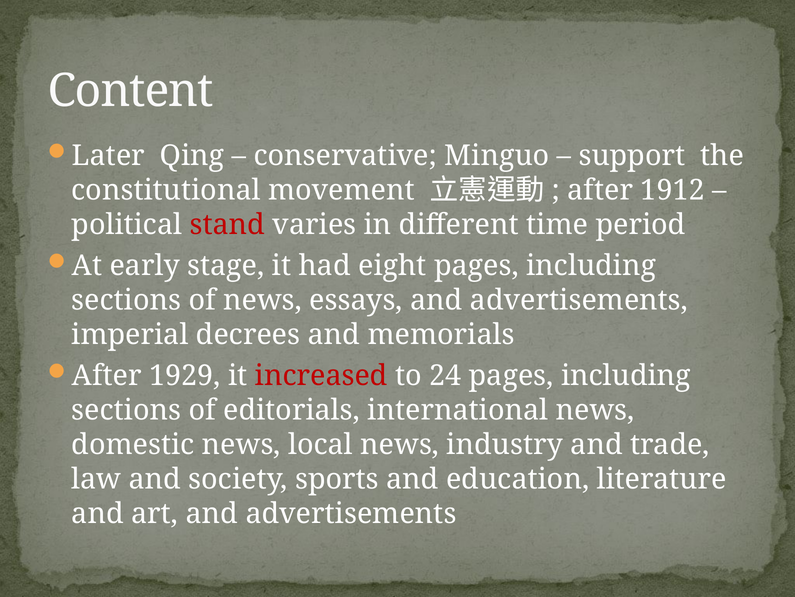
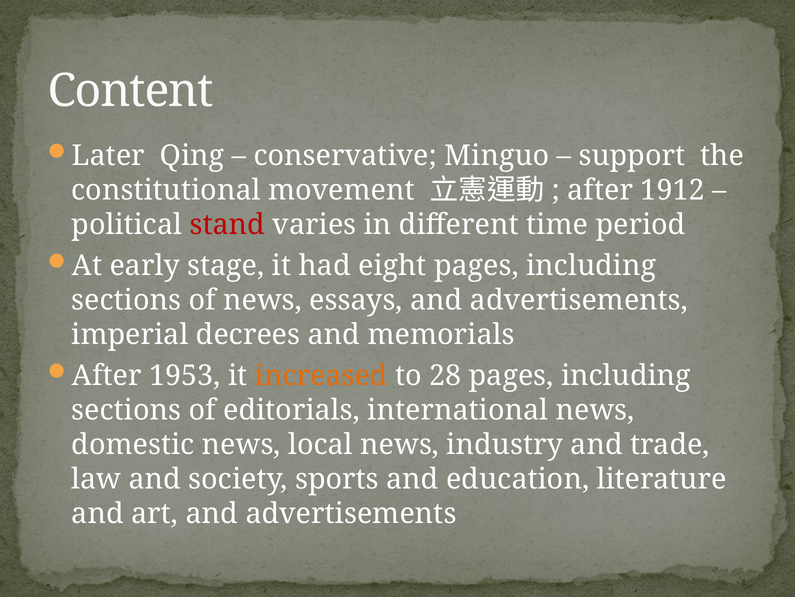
1929: 1929 -> 1953
increased colour: red -> orange
24: 24 -> 28
